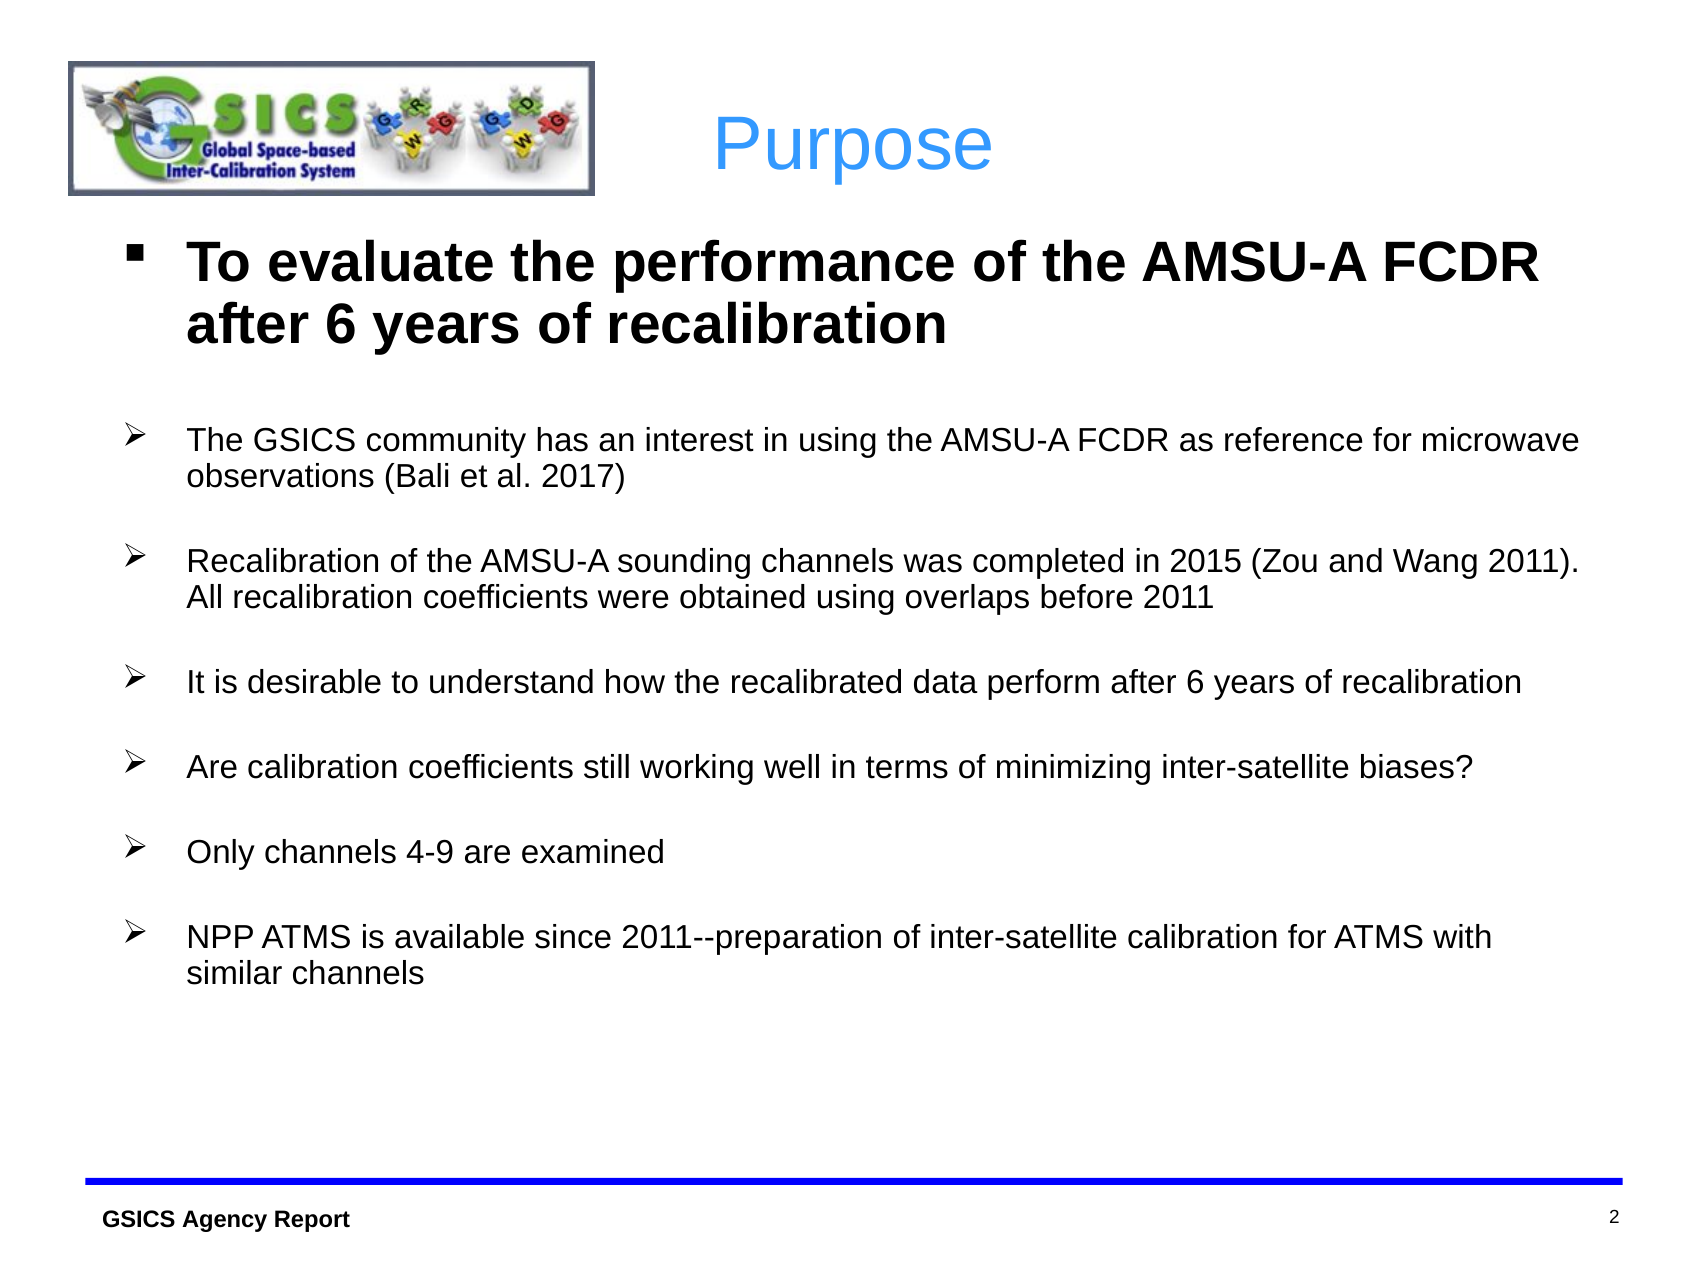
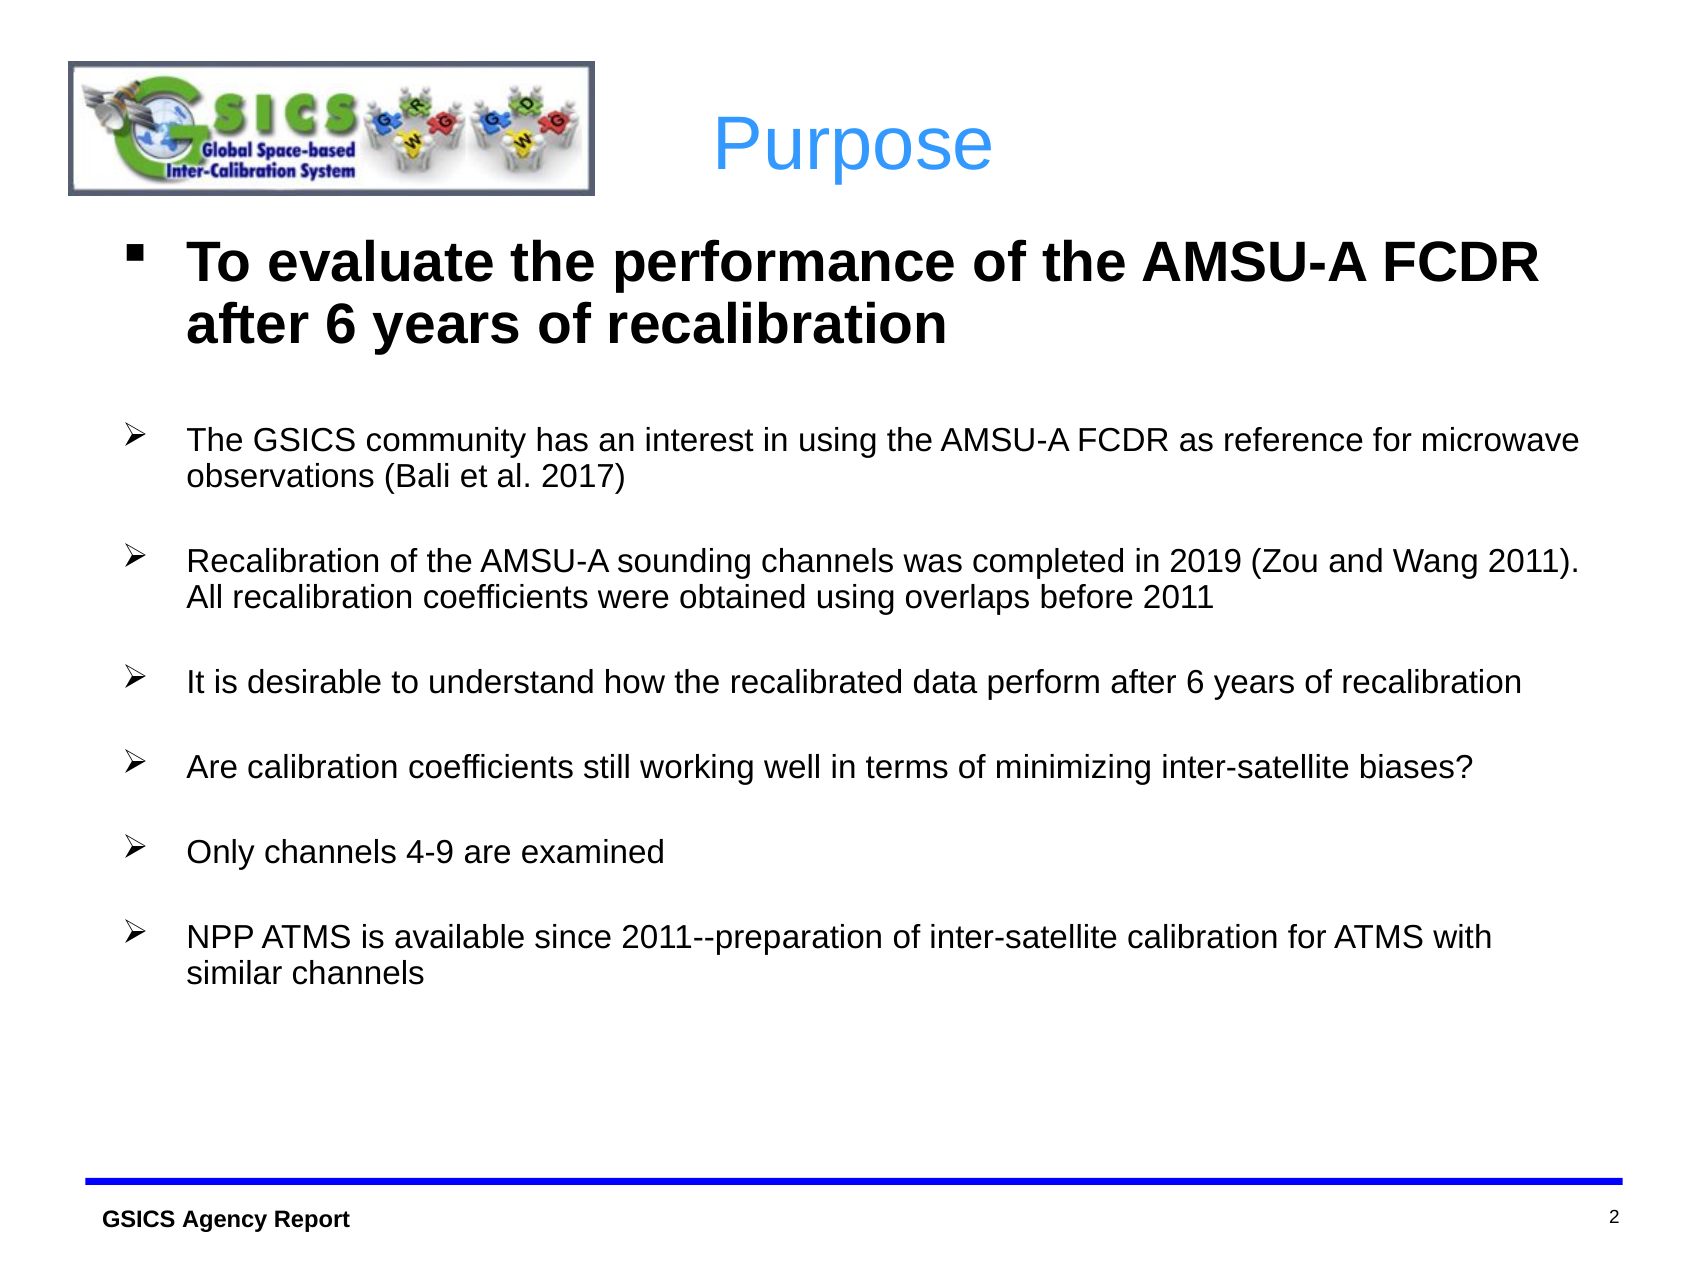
2015: 2015 -> 2019
